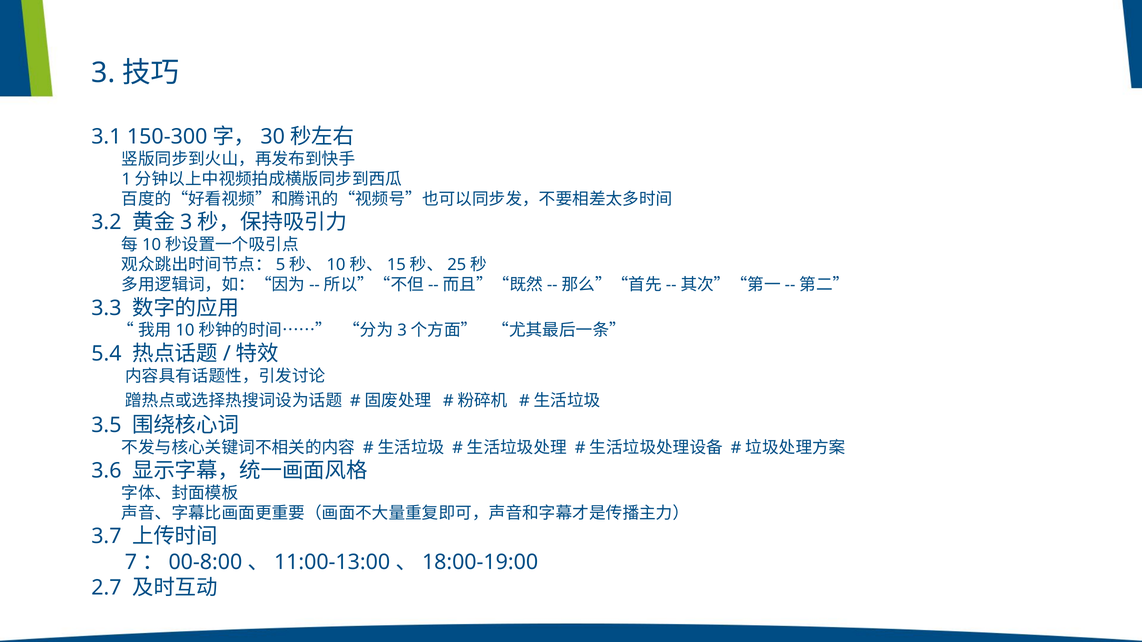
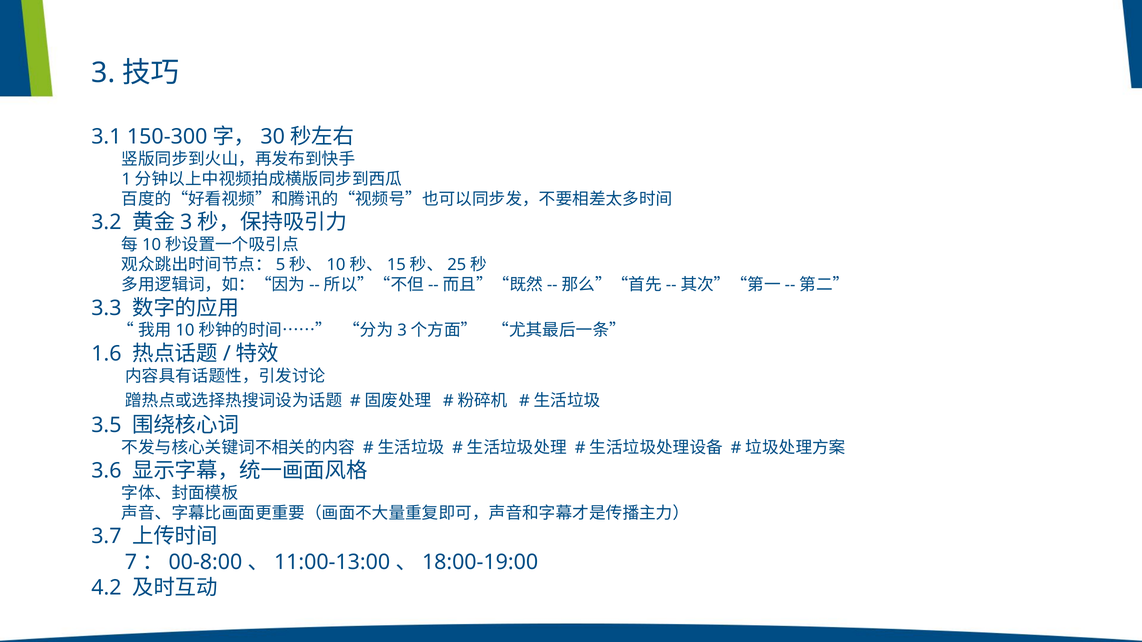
5.4: 5.4 -> 1.6
2.7: 2.7 -> 4.2
